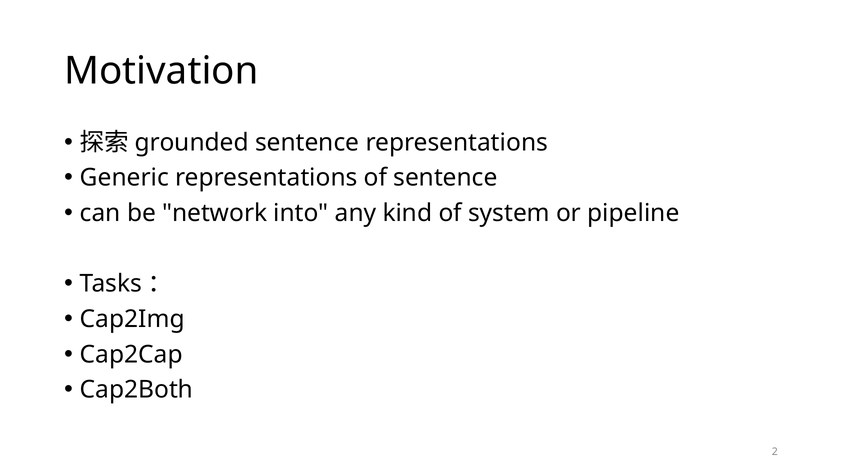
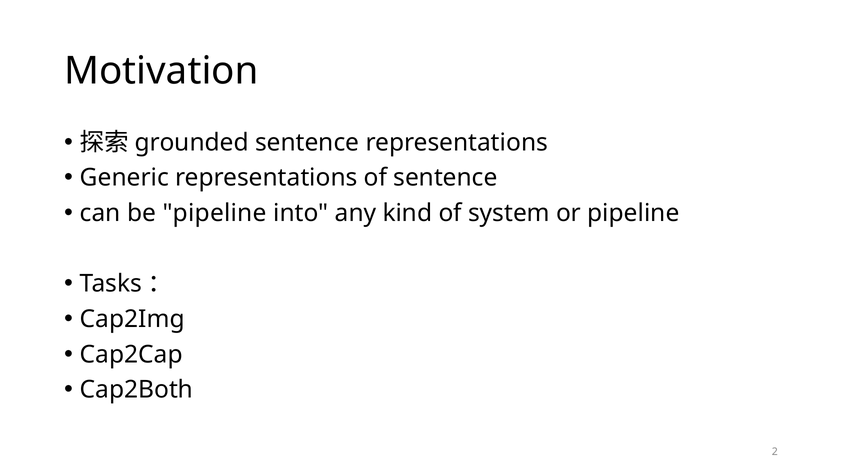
be network: network -> pipeline
